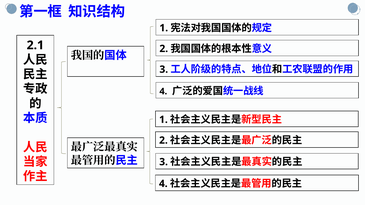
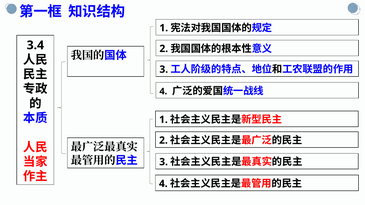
2.1: 2.1 -> 3.4
